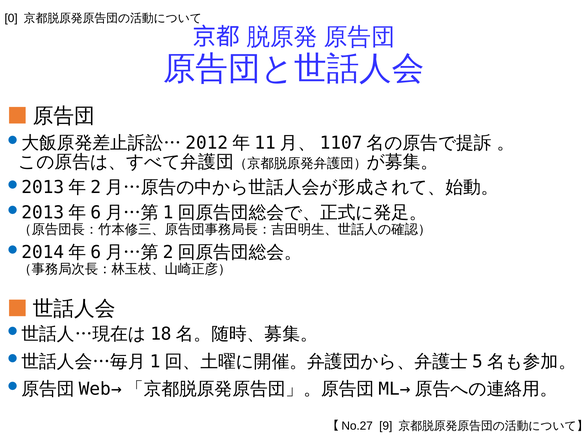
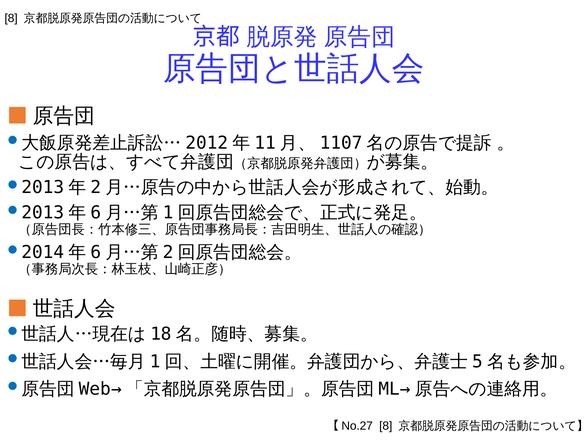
0 at (11, 18): 0 -> 8
【No.27 9: 9 -> 8
